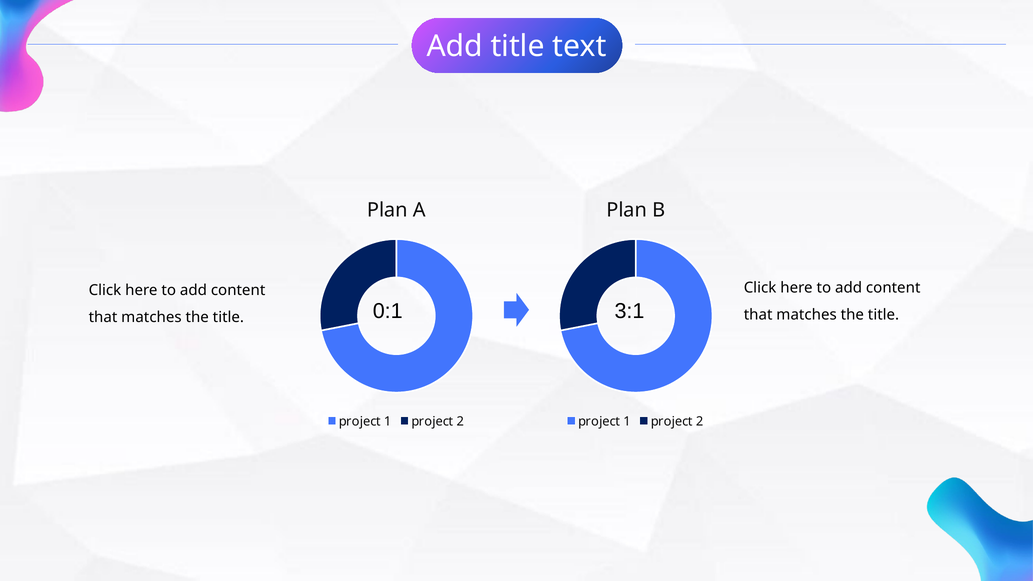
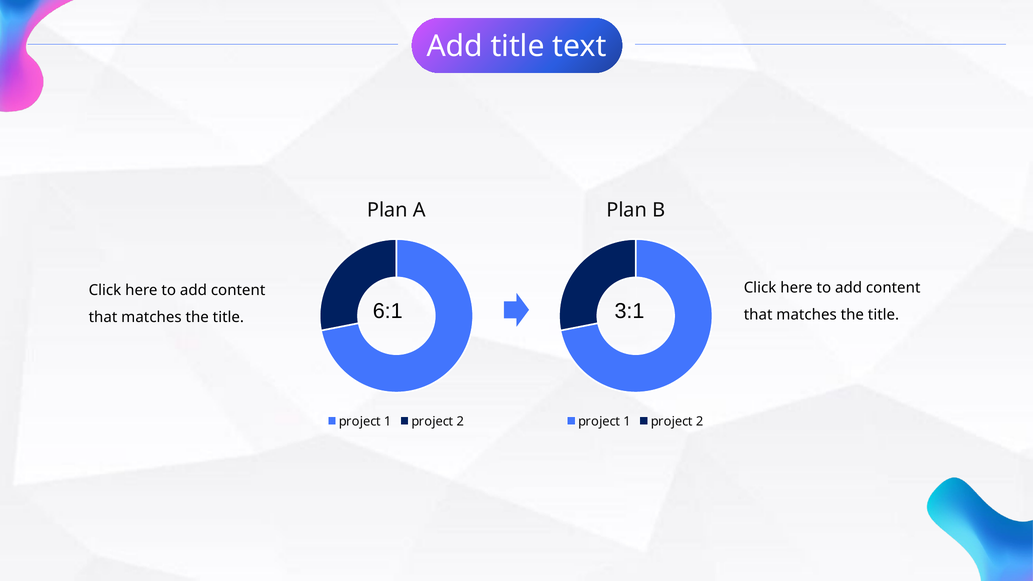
0:1: 0:1 -> 6:1
